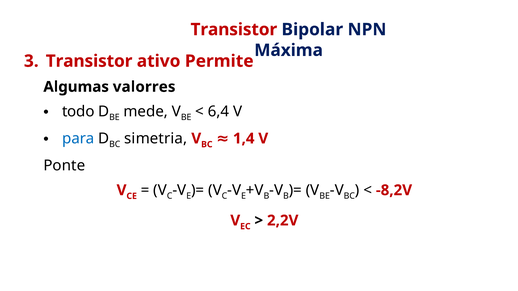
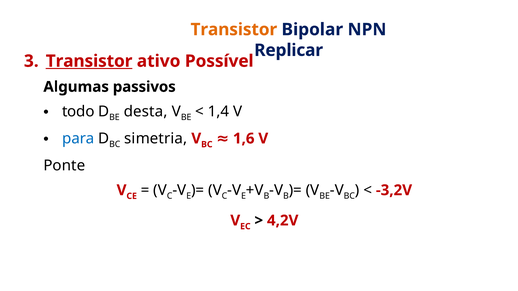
Transistor at (234, 30) colour: red -> orange
Máxima: Máxima -> Replicar
Transistor at (89, 61) underline: none -> present
Permite: Permite -> Possível
valorres: valorres -> passivos
mede: mede -> desta
6,4: 6,4 -> 1,4
1,4: 1,4 -> 1,6
-8,2V: -8,2V -> -3,2V
2,2V: 2,2V -> 4,2V
